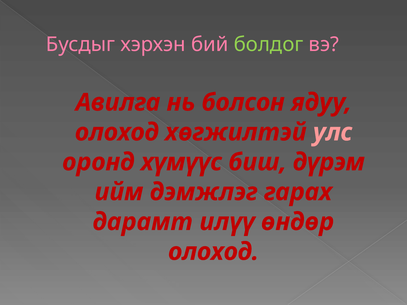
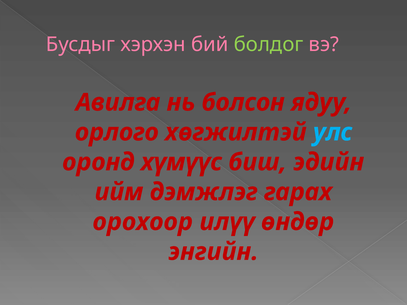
олоход at (117, 132): олоход -> орлого
улс colour: pink -> light blue
дүрэм: дүрэм -> эдийн
дарамт: дарамт -> орохоор
олоход at (214, 252): олоход -> энгийн
